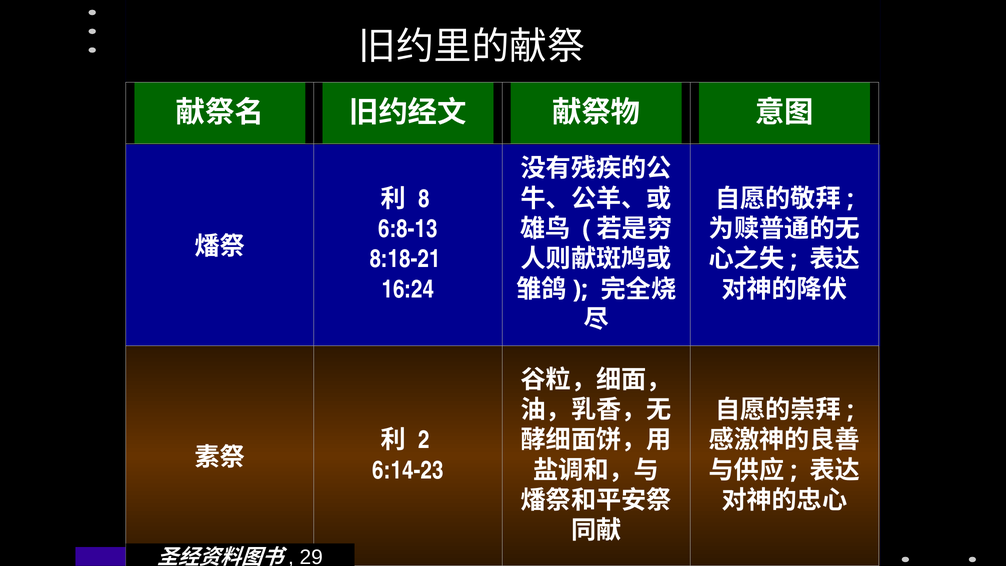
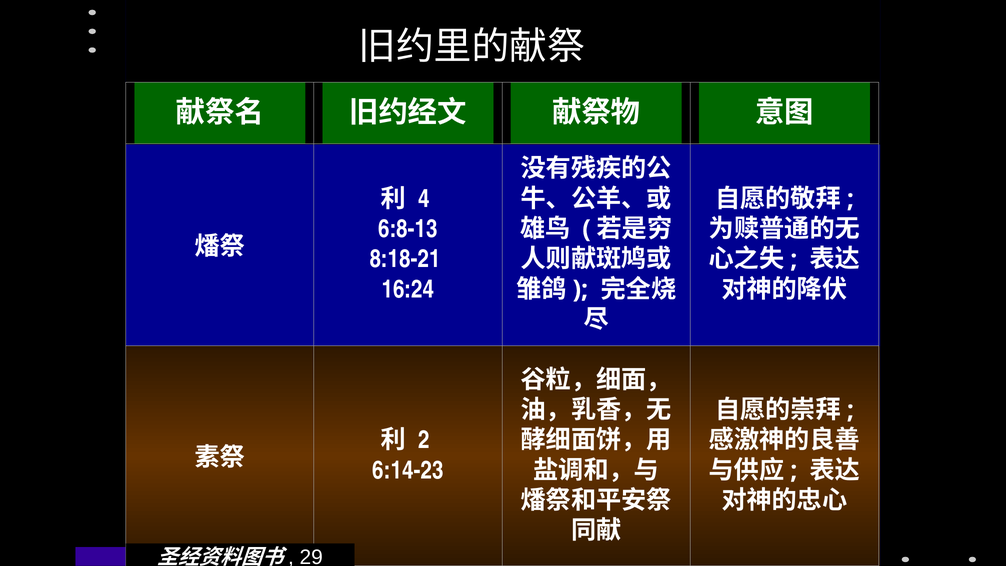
8: 8 -> 4
